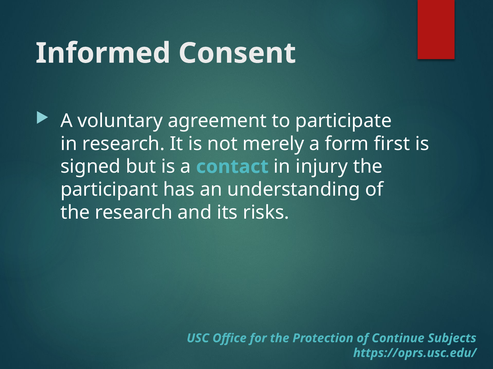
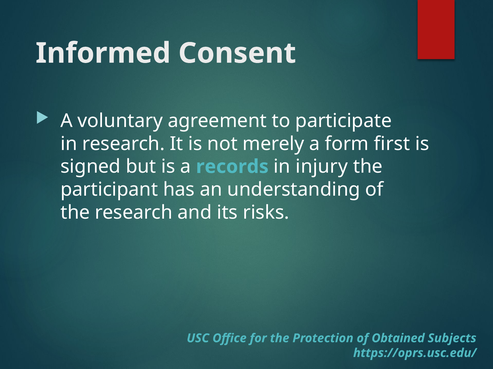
contact: contact -> records
Continue: Continue -> Obtained
